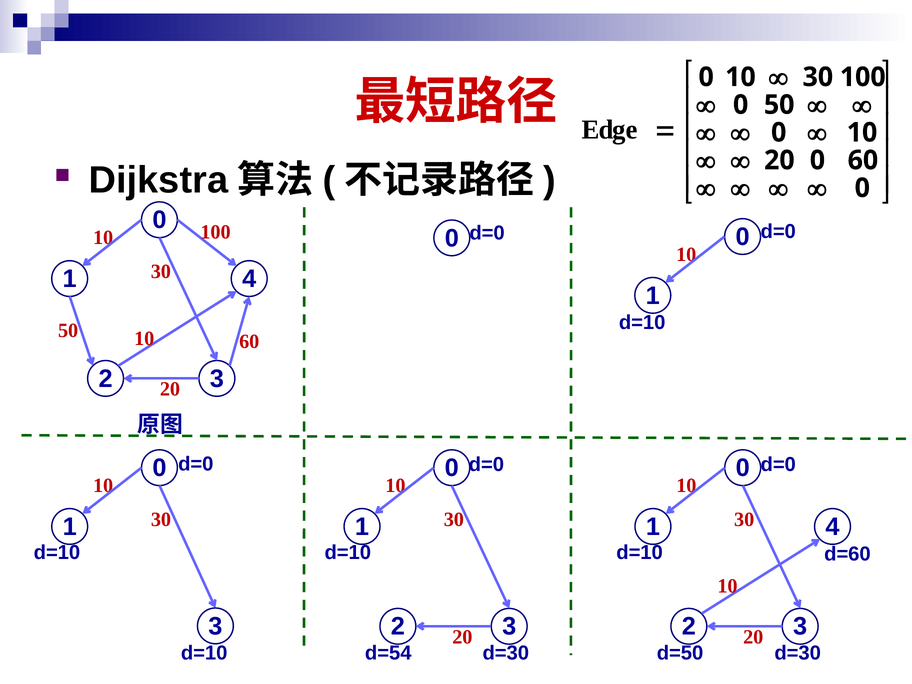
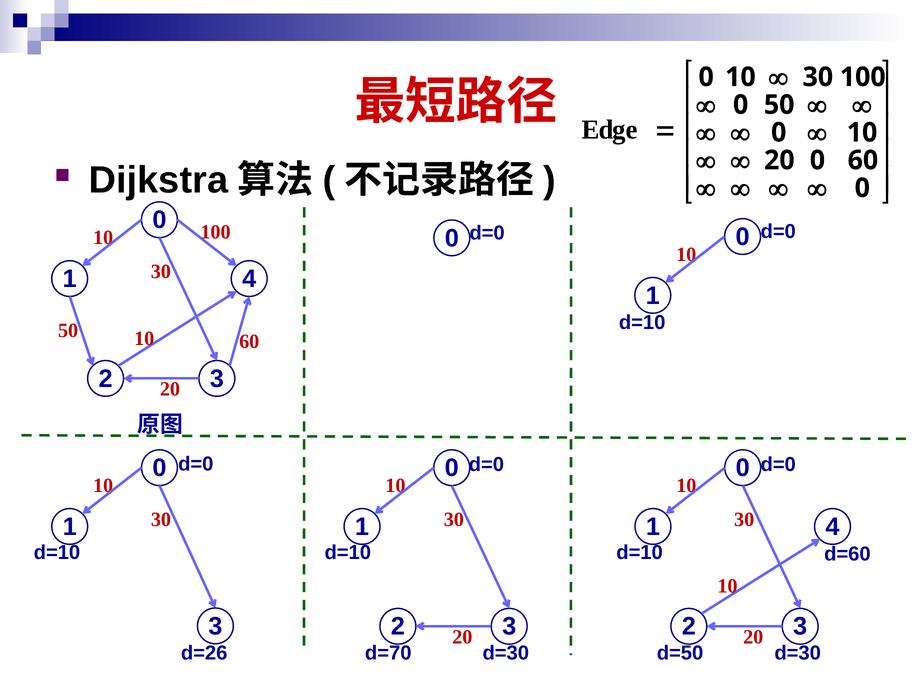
d=10 at (204, 653): d=10 -> d=26
d=54: d=54 -> d=70
